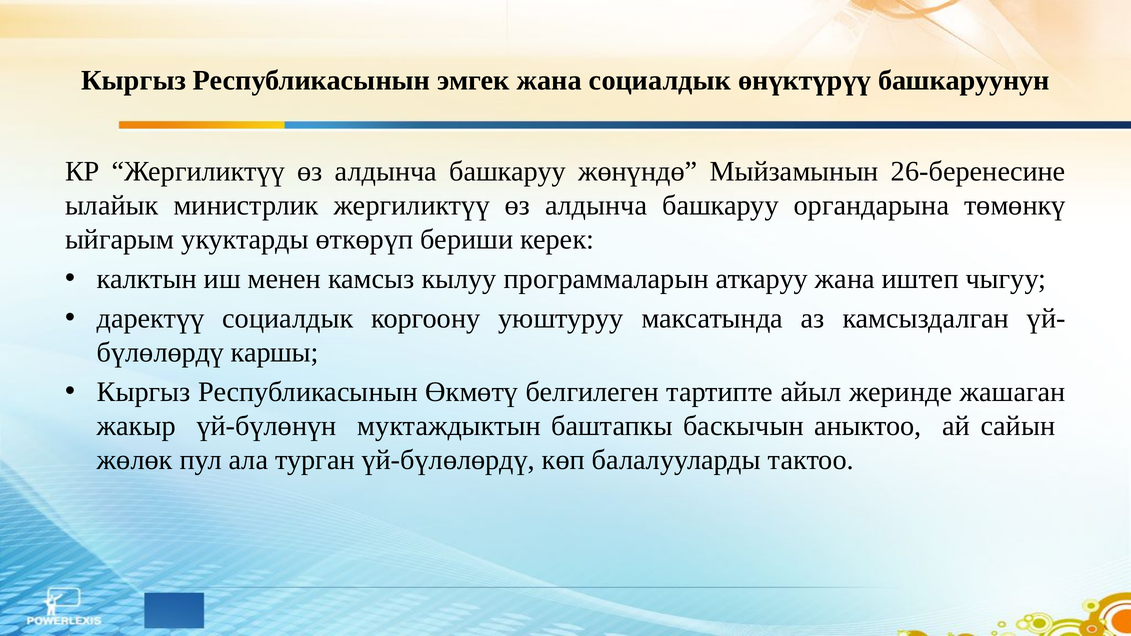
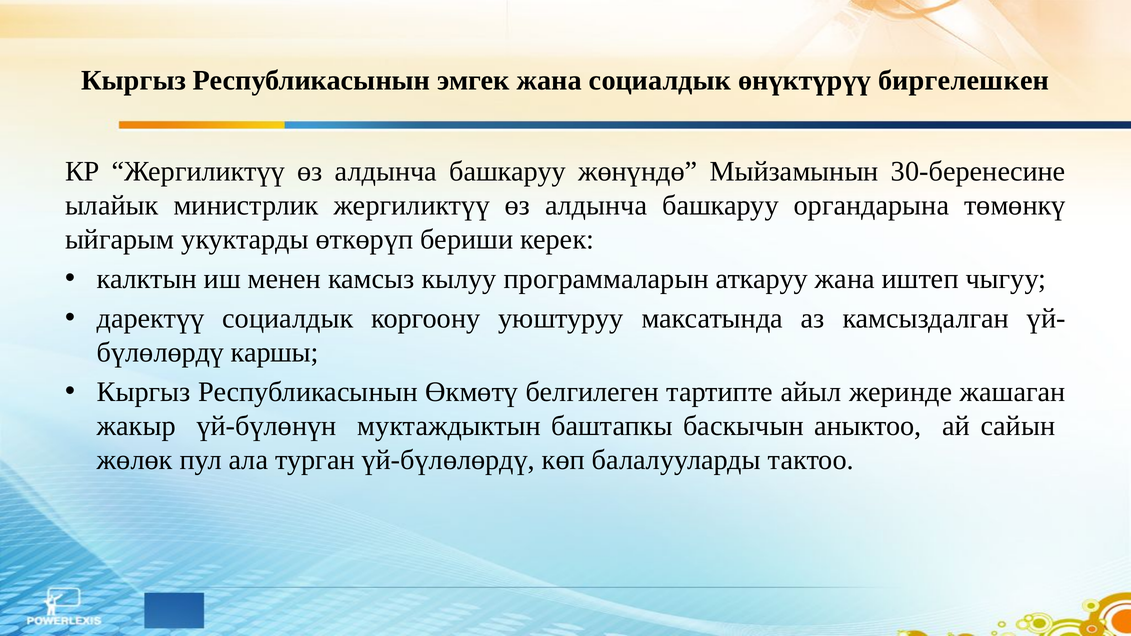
башкаруунун: башкаруунун -> биргелешкен
26-беренесине: 26-беренесине -> 30-беренесине
